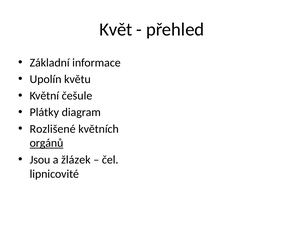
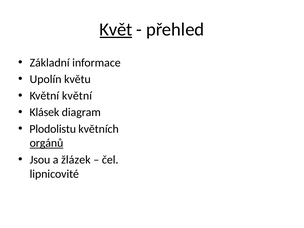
Květ underline: none -> present
Květní češule: češule -> květní
Plátky: Plátky -> Klásek
Rozlišené: Rozlišené -> Plodolistu
